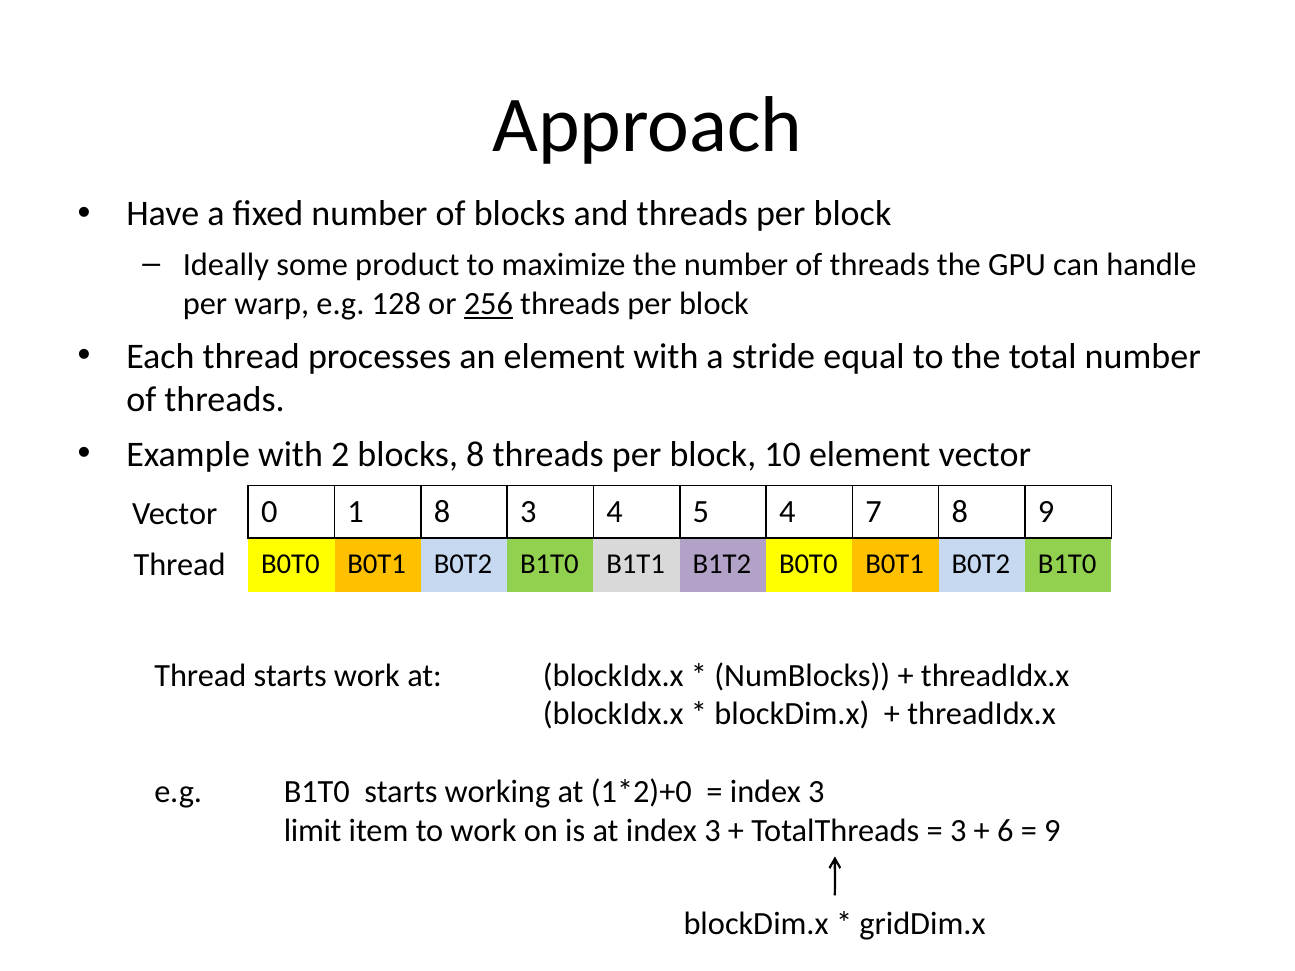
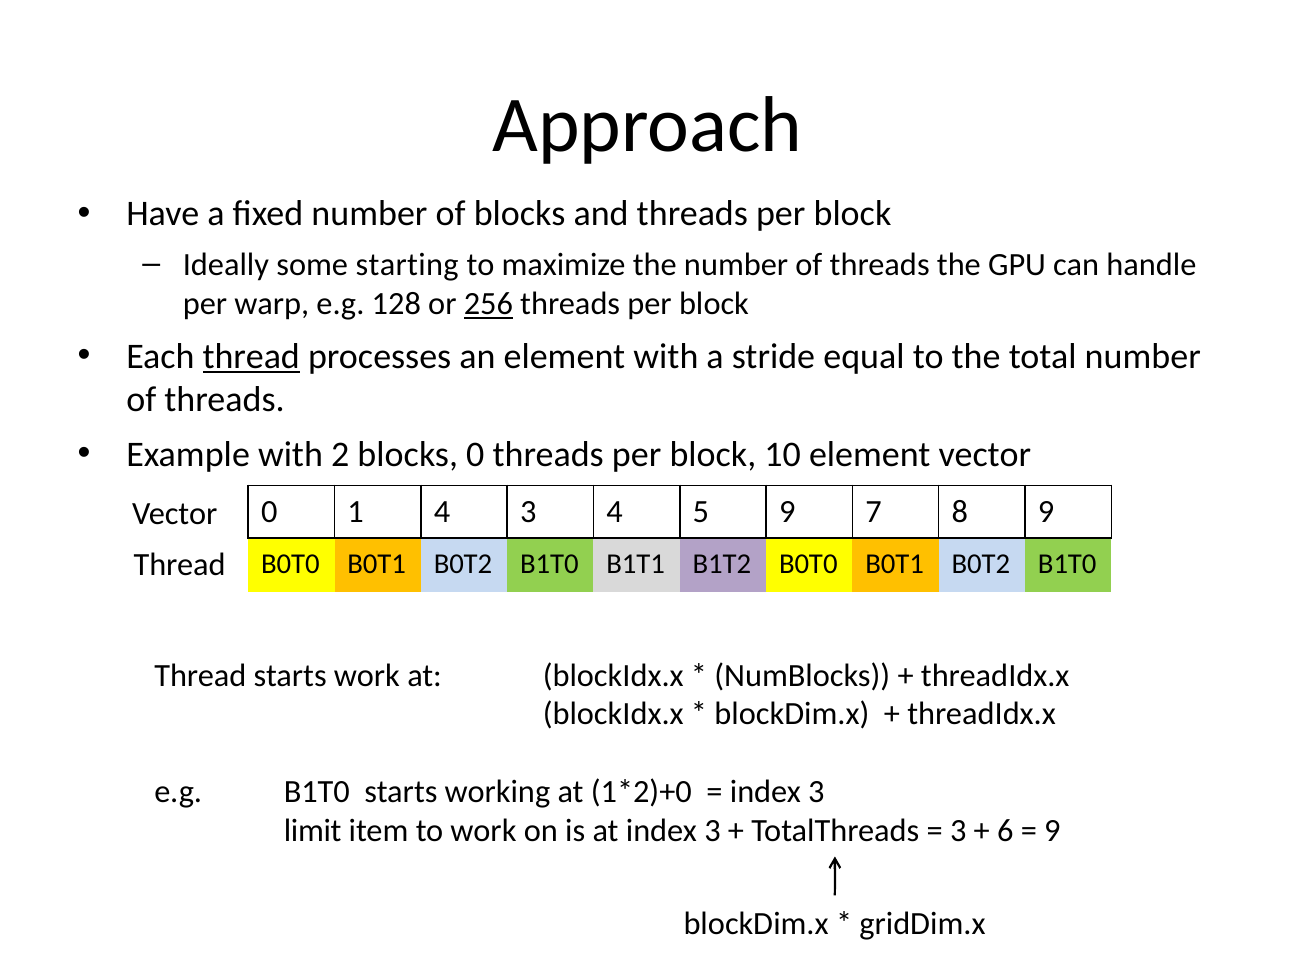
product: product -> starting
thread at (251, 357) underline: none -> present
blocks 8: 8 -> 0
1 8: 8 -> 4
5 4: 4 -> 9
